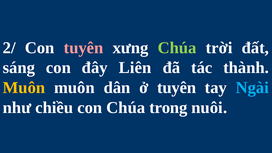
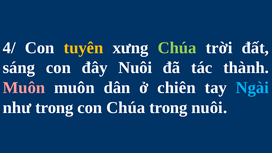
2/: 2/ -> 4/
tuyên at (84, 48) colour: pink -> yellow
đây Liên: Liên -> Nuôi
Muôn at (24, 88) colour: yellow -> pink
ở tuyên: tuyên -> chiên
như chiều: chiều -> trong
